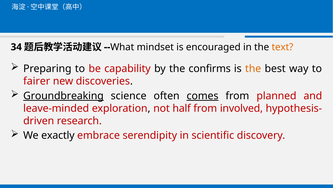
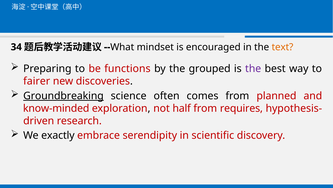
capability: capability -> functions
confirms: confirms -> grouped
the at (253, 68) colour: orange -> purple
comes underline: present -> none
leave-minded: leave-minded -> know-minded
involved: involved -> requires
